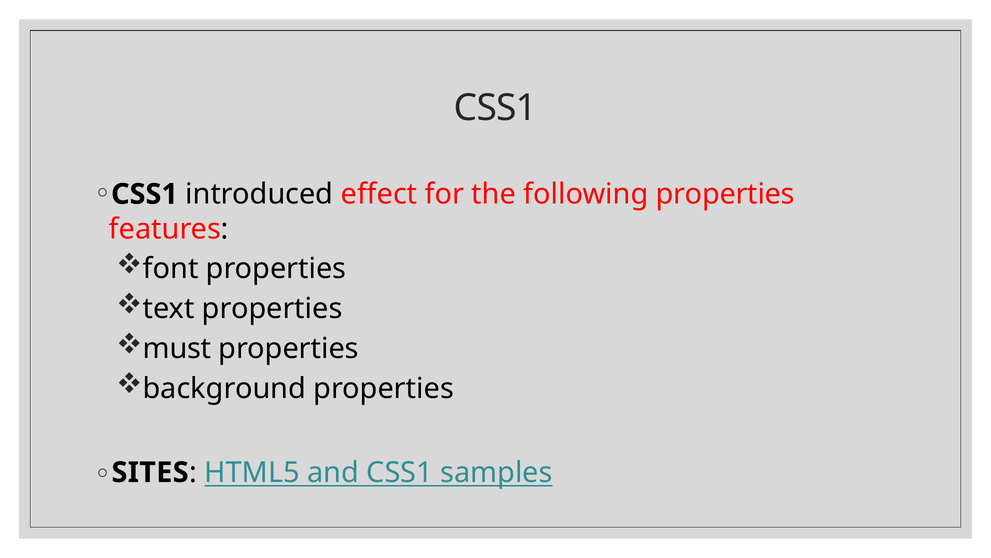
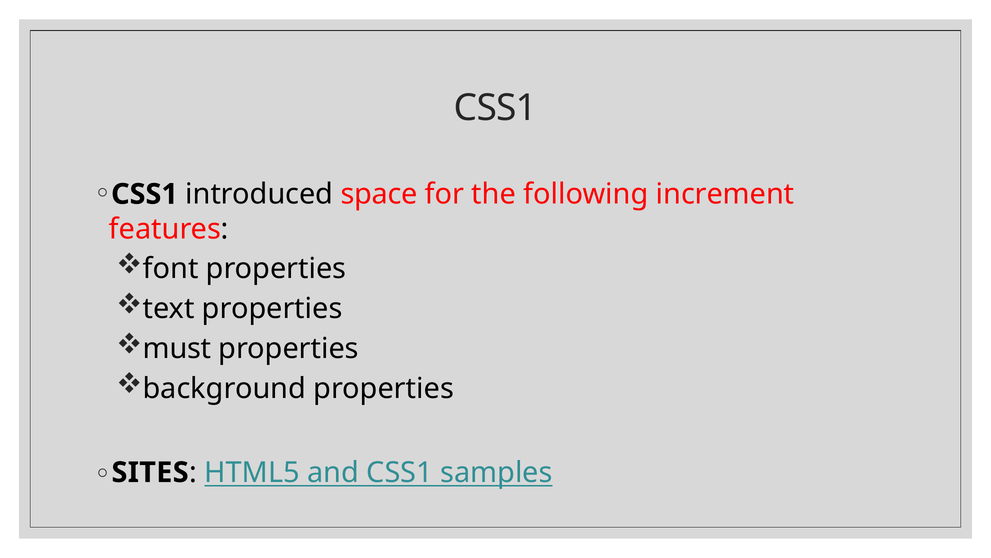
effect: effect -> space
following properties: properties -> increment
